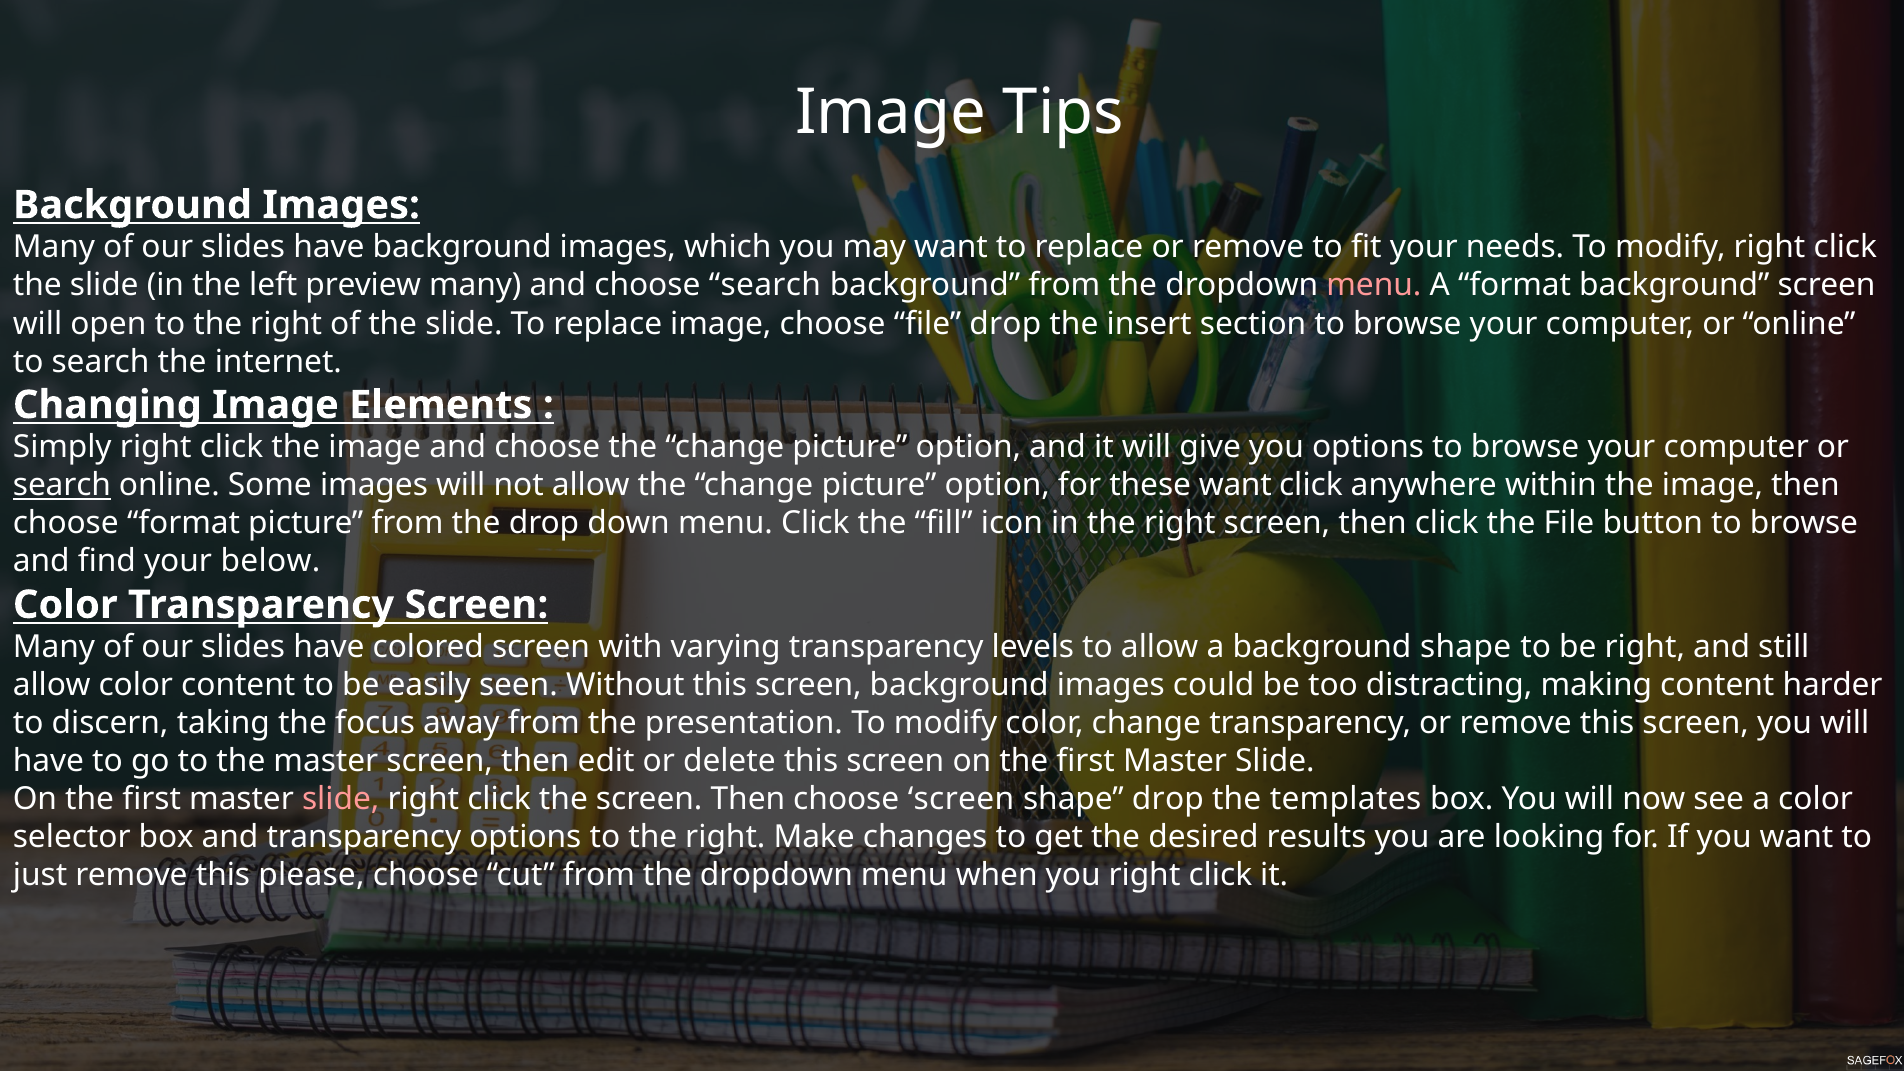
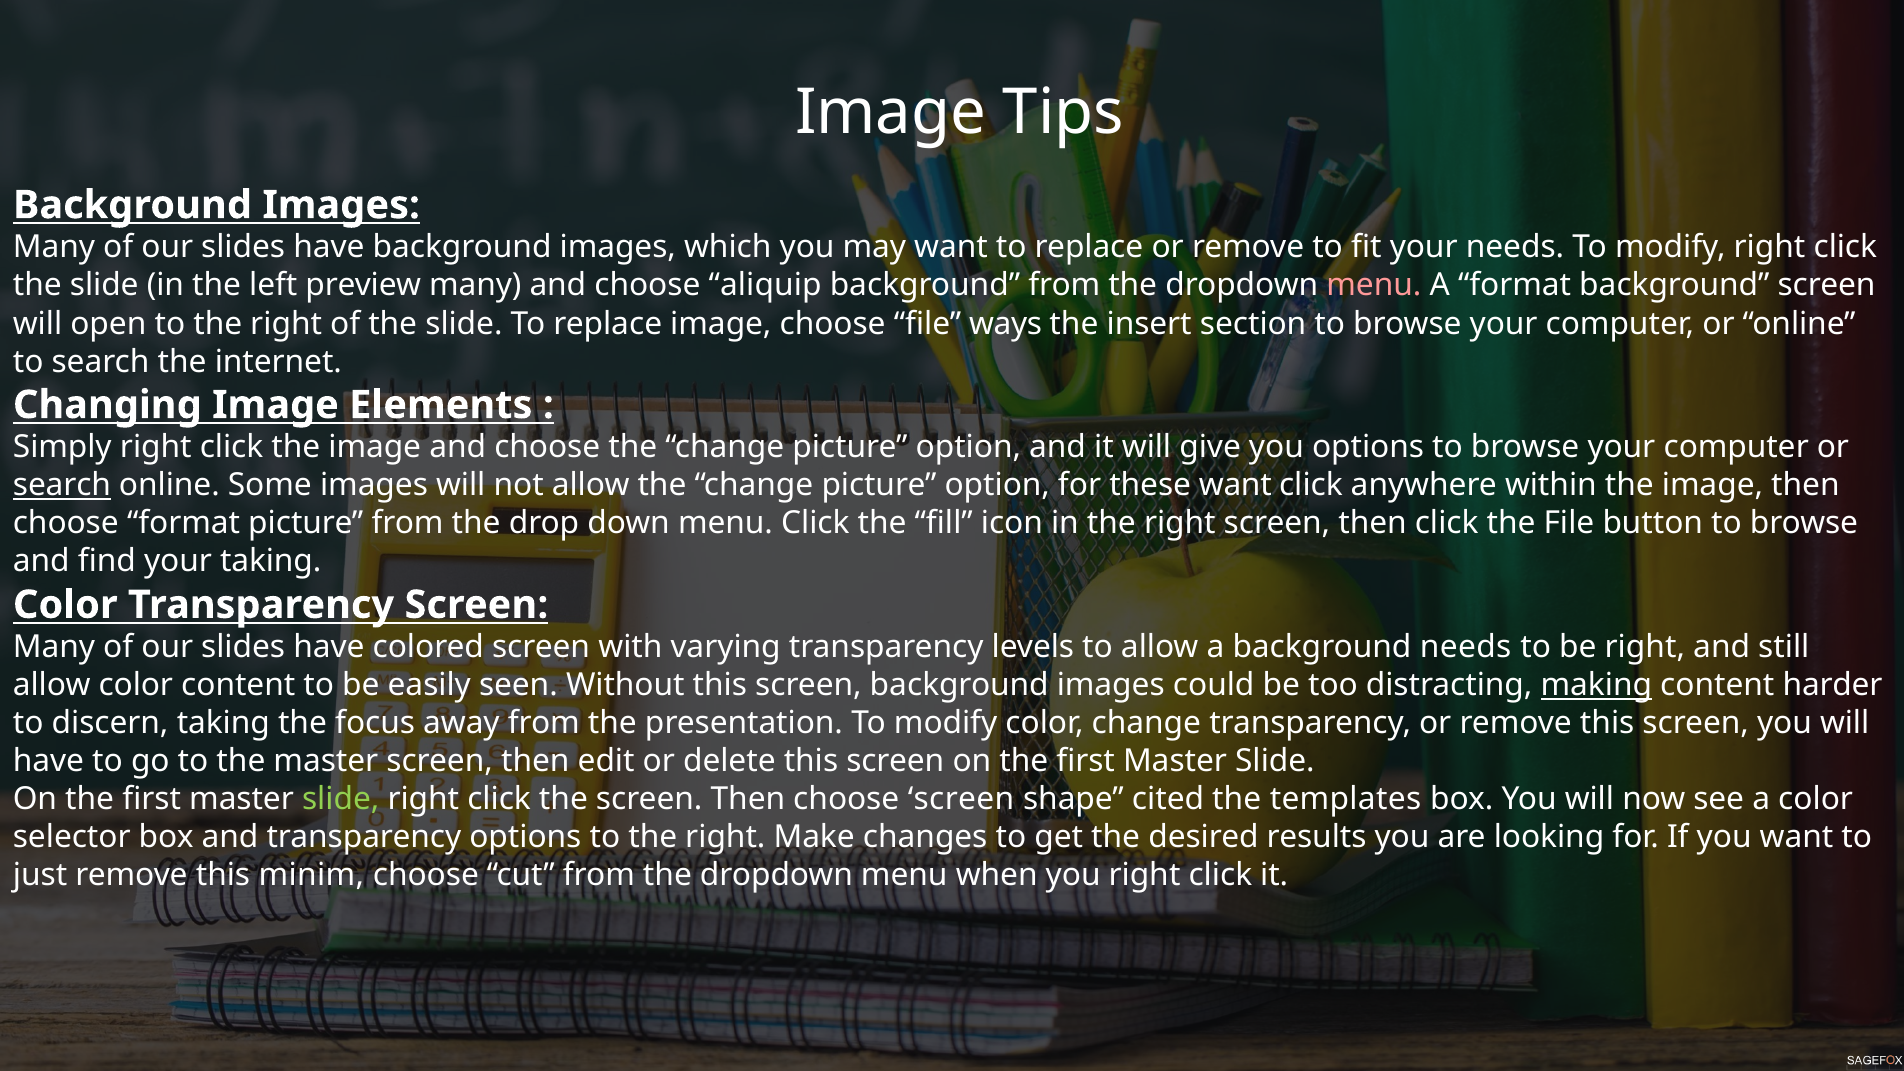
choose search: search -> aliquip
file drop: drop -> ways
your below: below -> taking
background shape: shape -> needs
making underline: none -> present
slide at (341, 799) colour: pink -> light green
shape drop: drop -> cited
please: please -> minim
